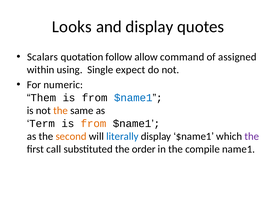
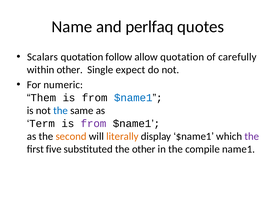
Looks: Looks -> Name
and display: display -> perlfaq
allow command: command -> quotation
assigned: assigned -> carefully
within using: using -> other
the at (61, 111) colour: orange -> blue
from at (94, 123) colour: orange -> purple
literally colour: blue -> orange
call: call -> five
the order: order -> other
